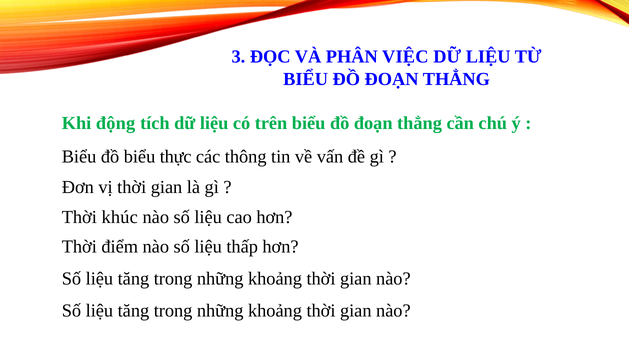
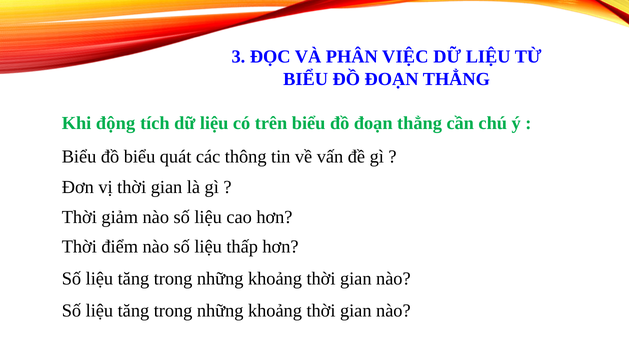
thực: thực -> quát
khúc: khúc -> giảm
